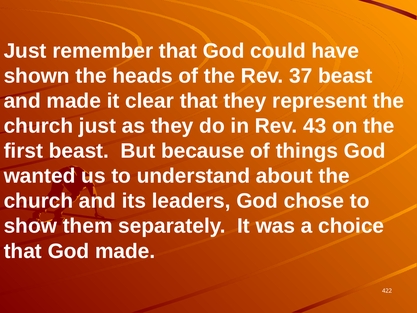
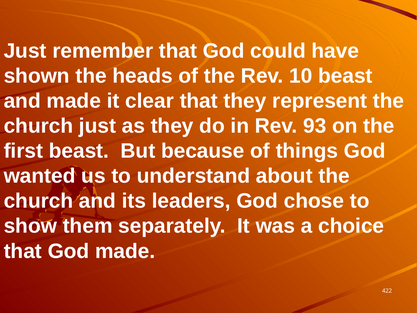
37: 37 -> 10
43: 43 -> 93
